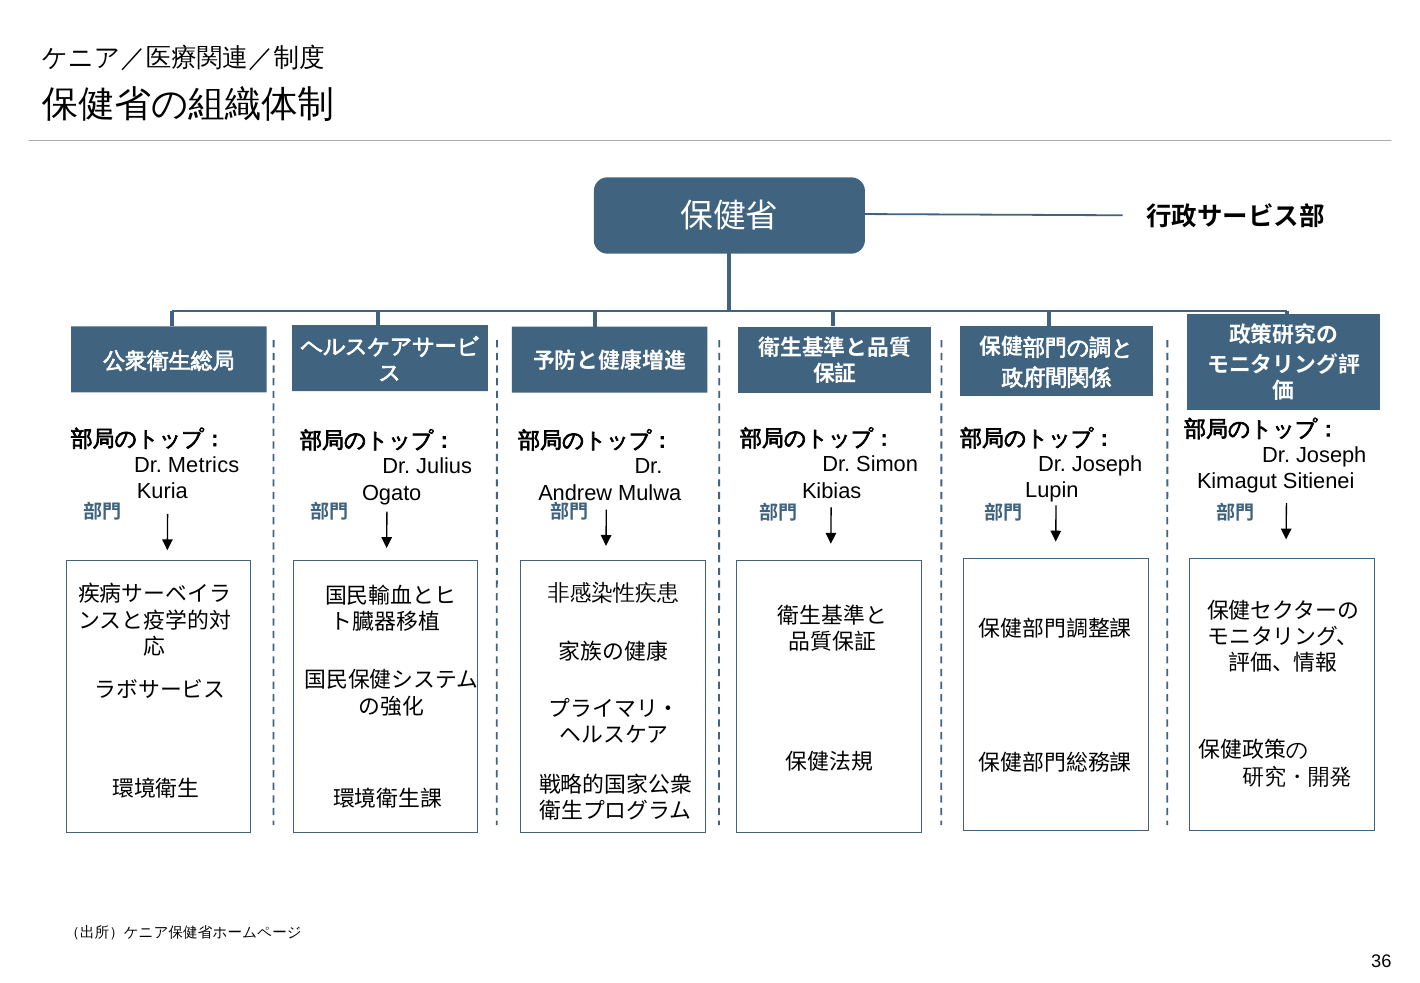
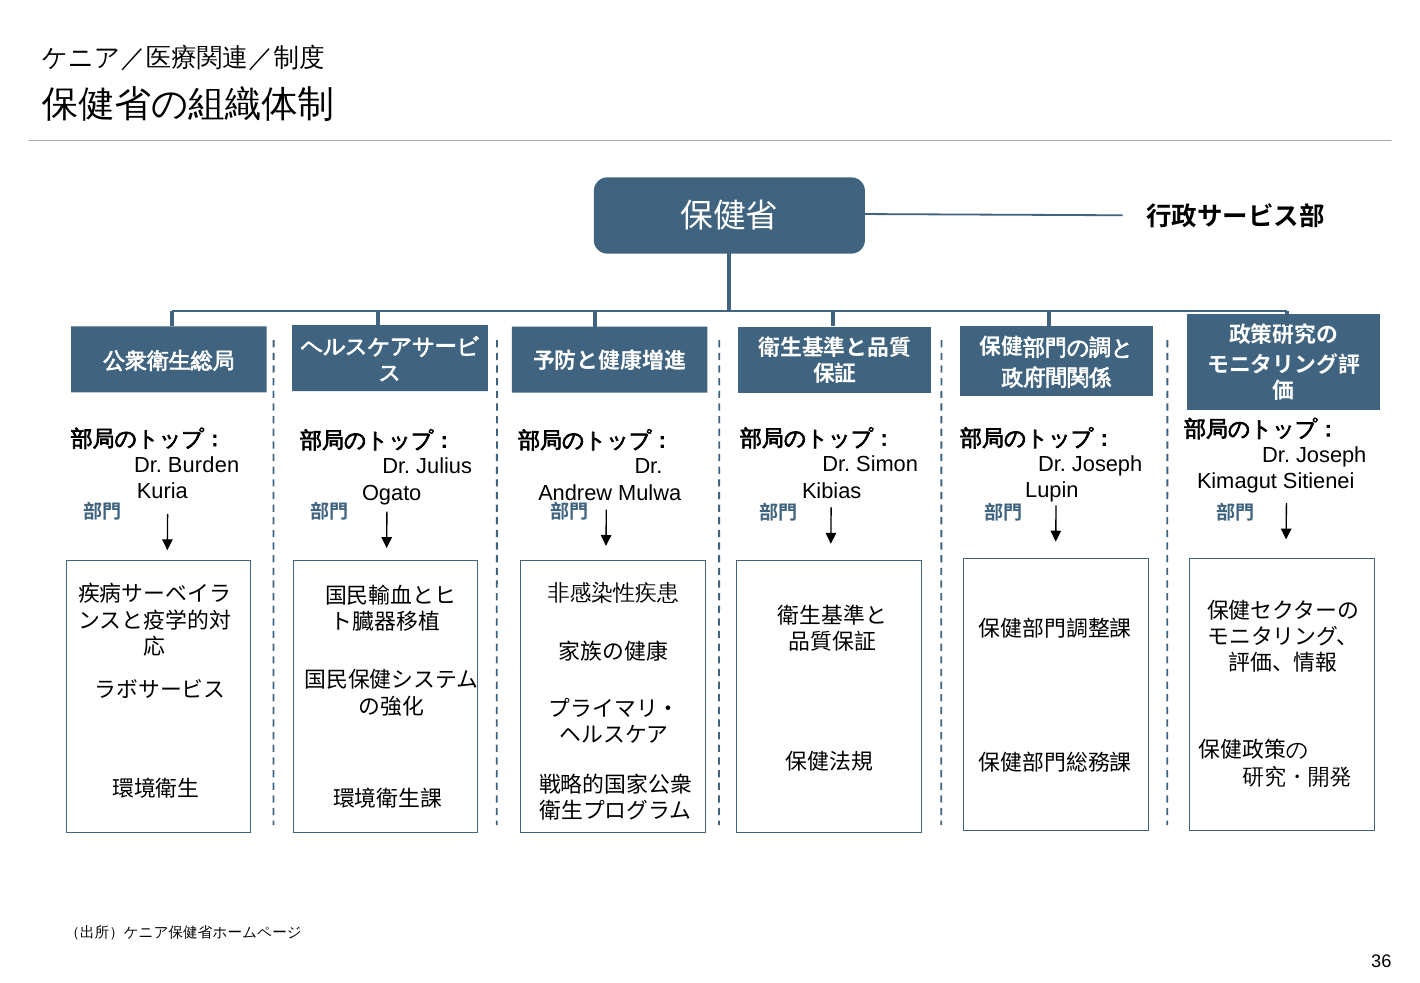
Metrics: Metrics -> Burden
